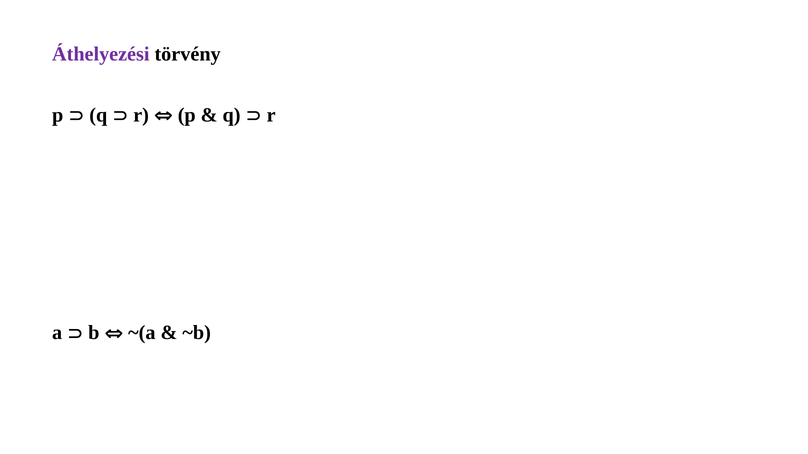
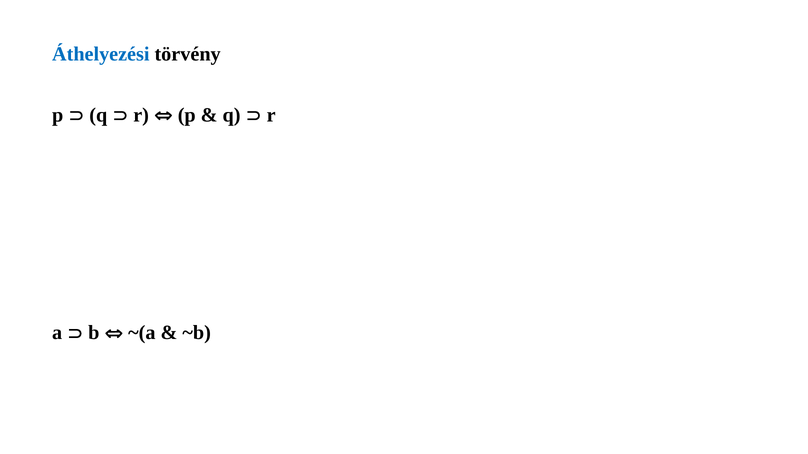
Áthelyezési colour: purple -> blue
